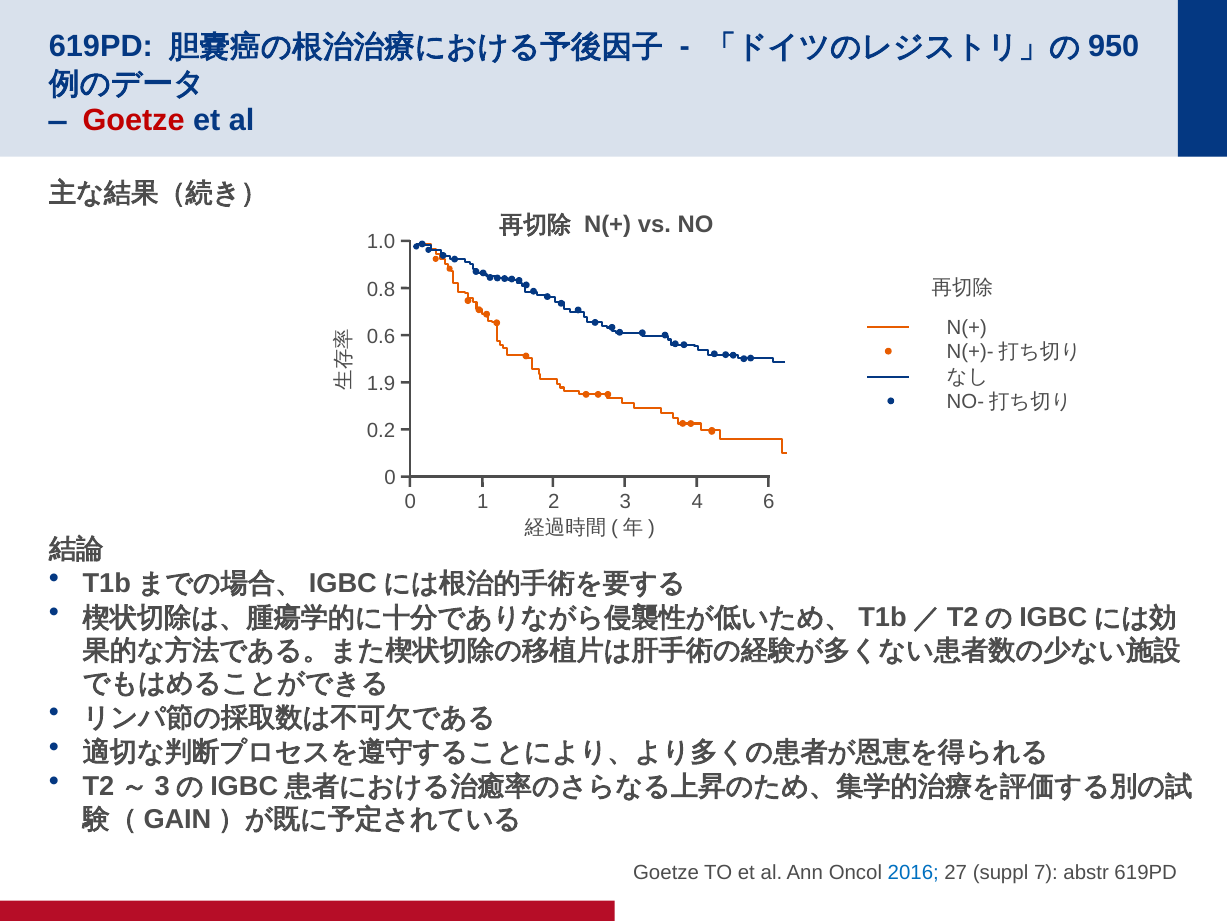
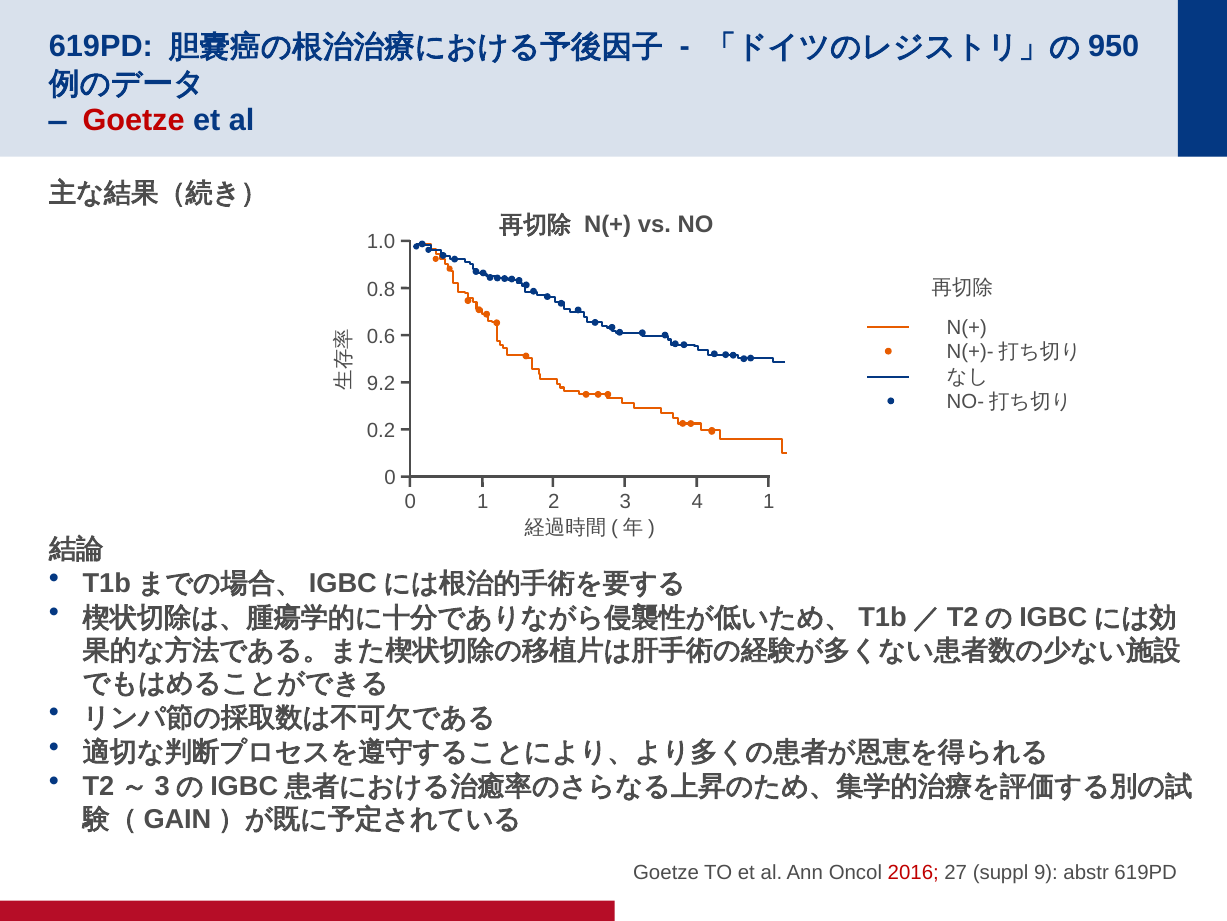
1.9: 1.9 -> 9.2
4 6: 6 -> 1
2016 colour: blue -> red
7: 7 -> 9
